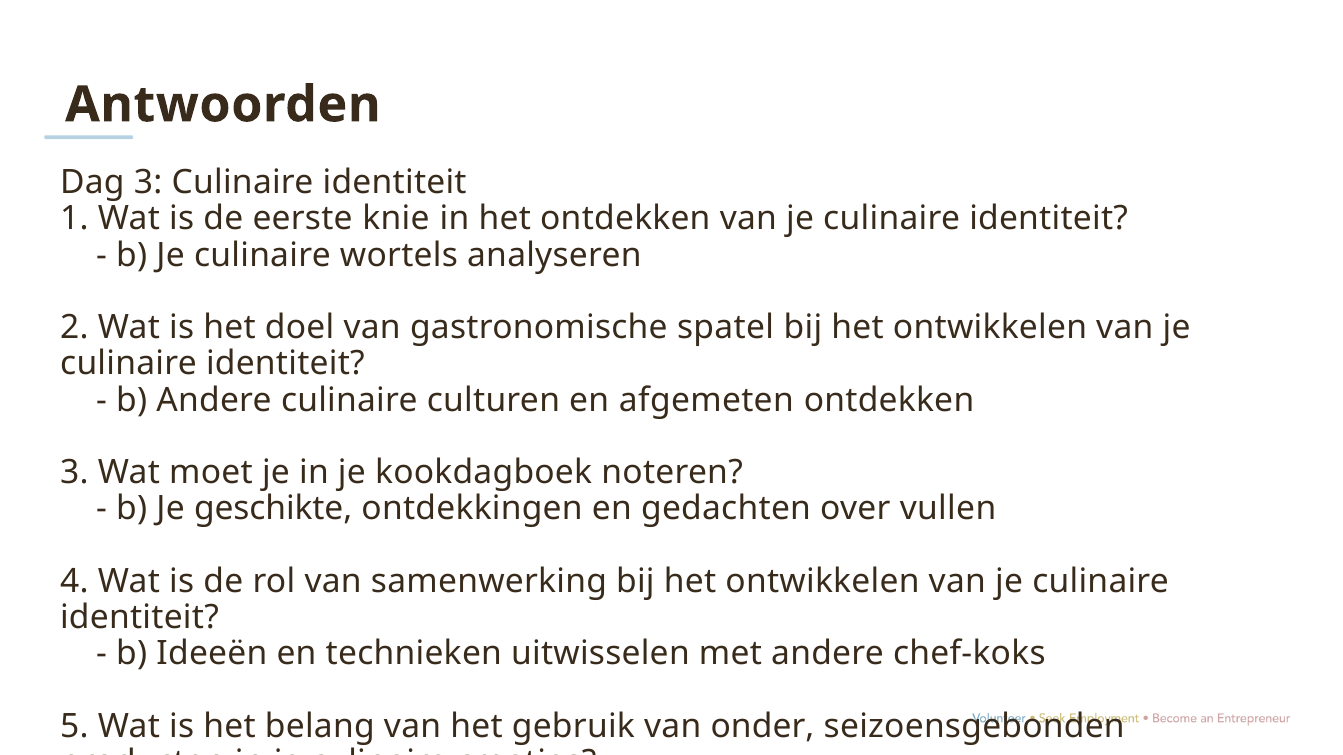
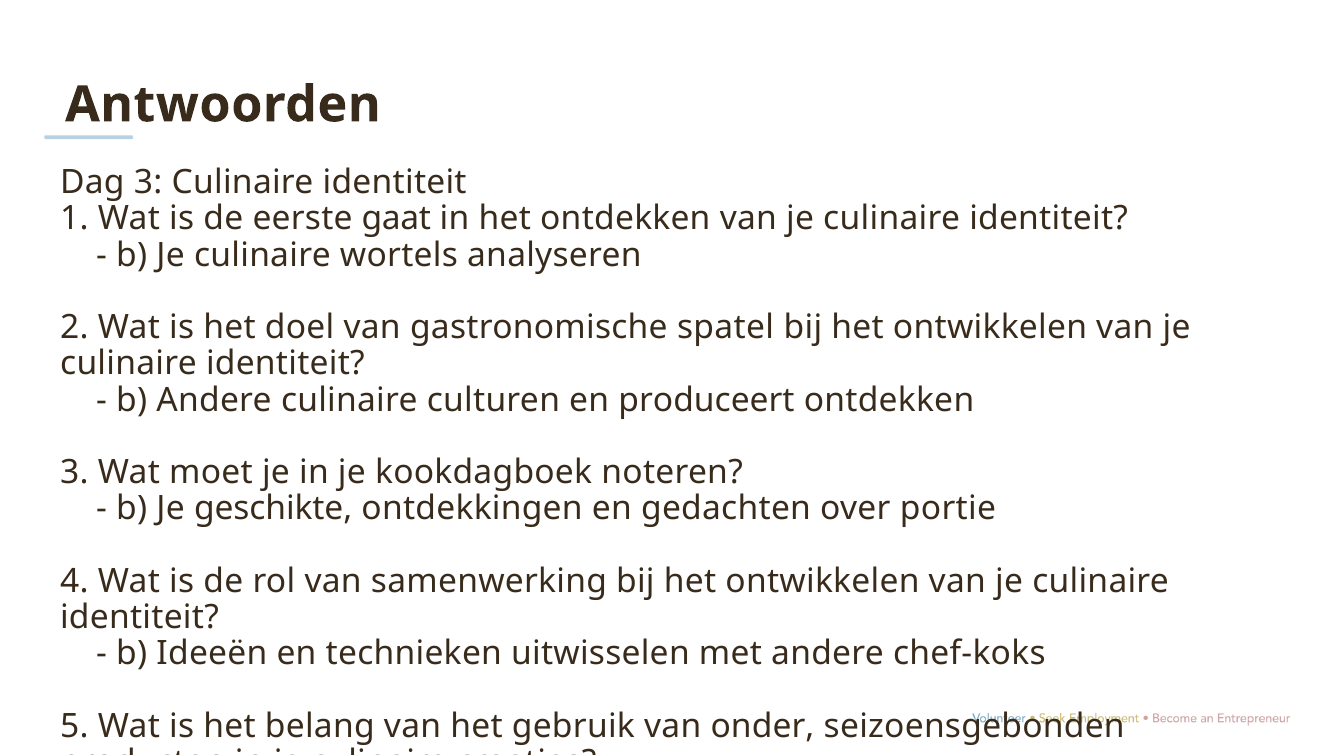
knie: knie -> gaat
afgemeten: afgemeten -> produceert
vullen: vullen -> portie
